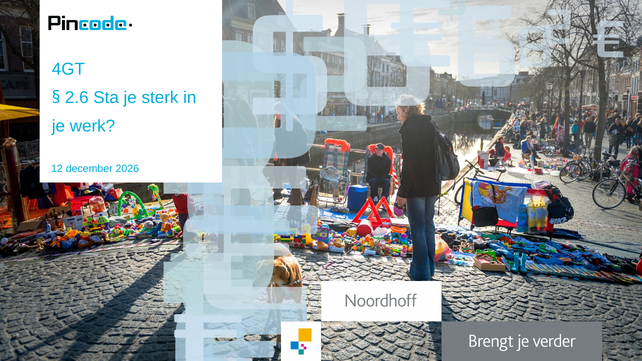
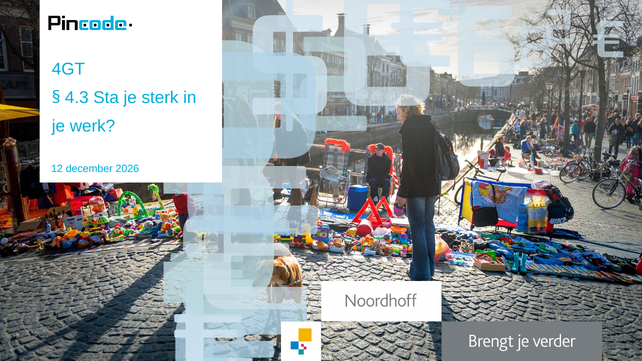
2.6: 2.6 -> 4.3
